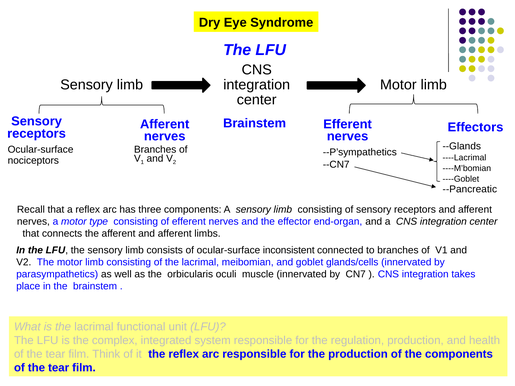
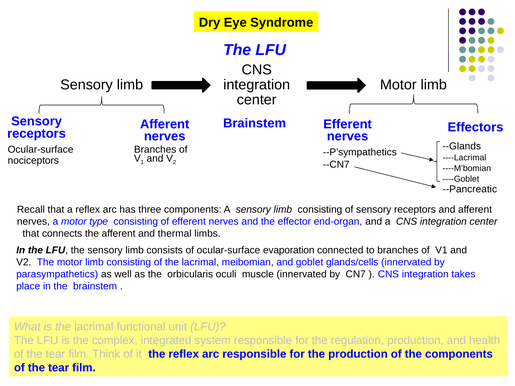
afferent and afferent: afferent -> thermal
inconsistent: inconsistent -> evaporation
